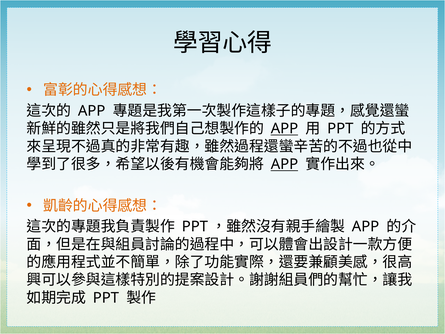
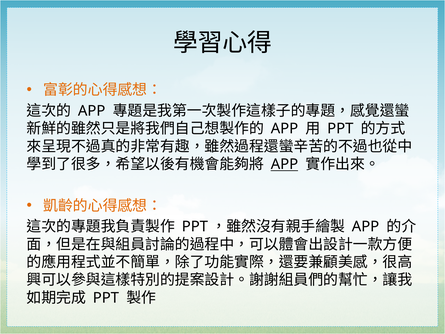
APP at (284, 129) underline: present -> none
